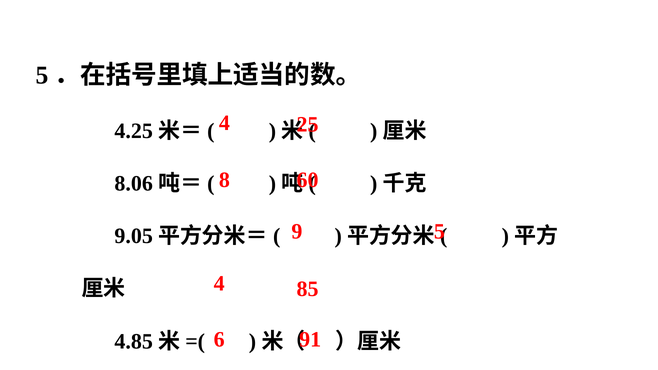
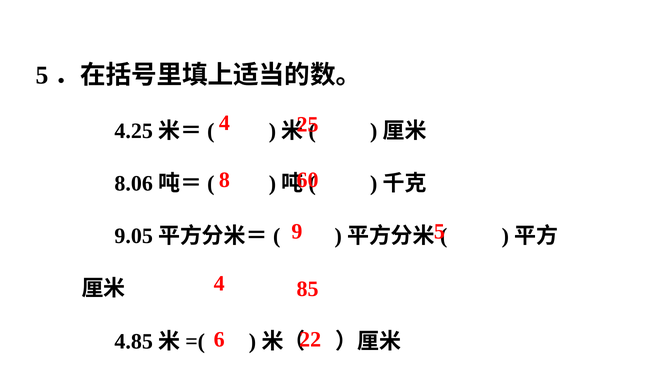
91: 91 -> 22
